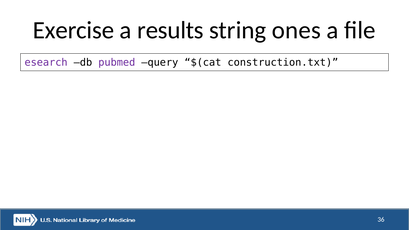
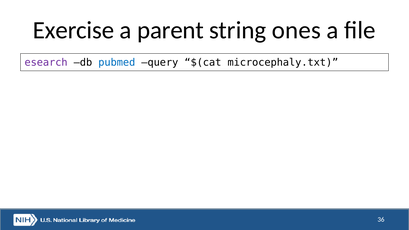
results: results -> parent
pubmed colour: purple -> blue
construction.txt: construction.txt -> microcephaly.txt
